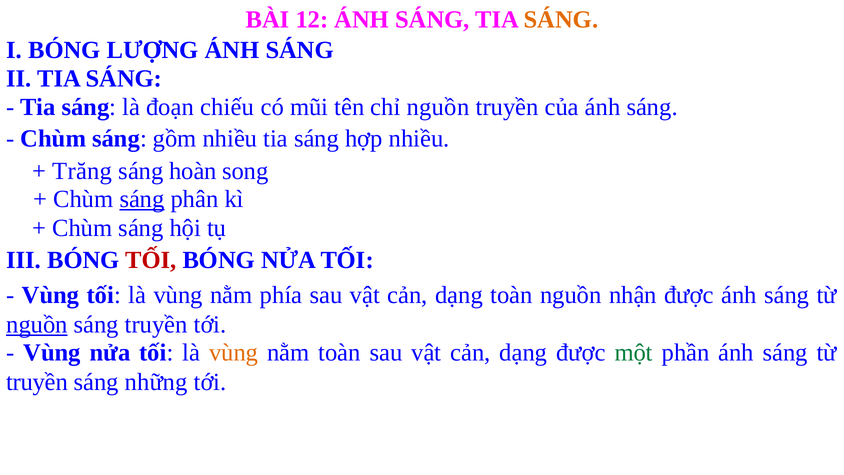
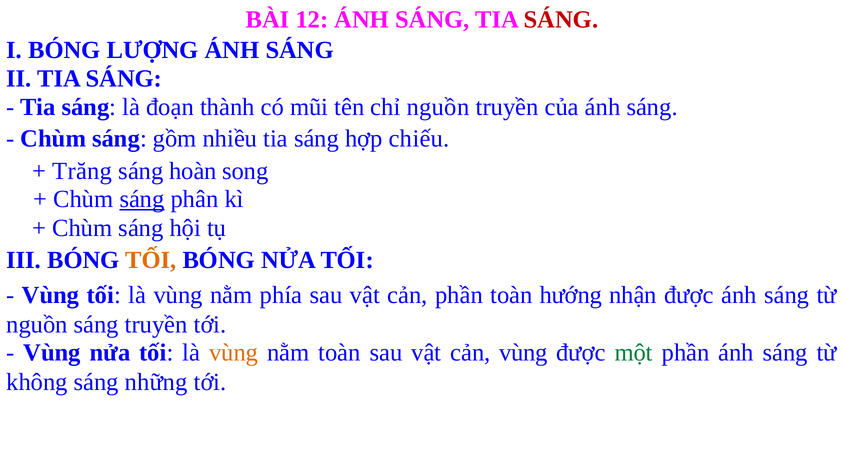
SÁNG at (561, 20) colour: orange -> red
chiếu: chiếu -> thành
hợp nhiều: nhiều -> chiếu
TỐI at (151, 260) colour: red -> orange
dạng at (459, 295): dạng -> phần
toàn nguồn: nguồn -> hướng
nguồn at (37, 324) underline: present -> none
dạng at (523, 353): dạng -> vùng
truyền at (37, 382): truyền -> không
